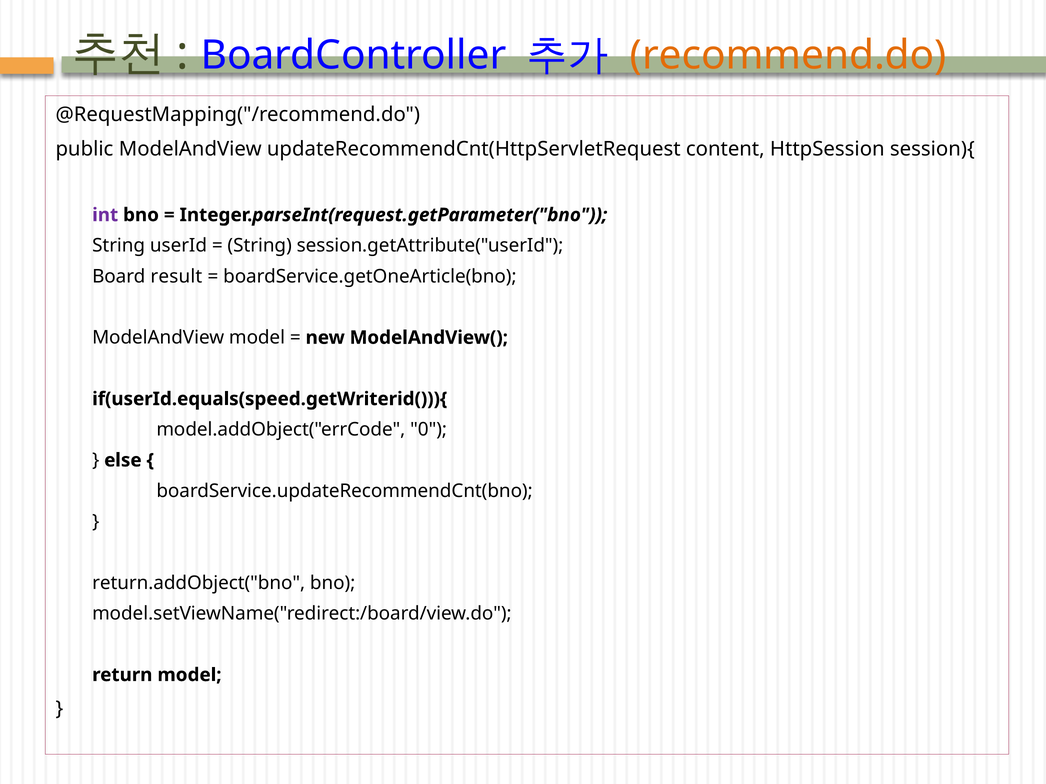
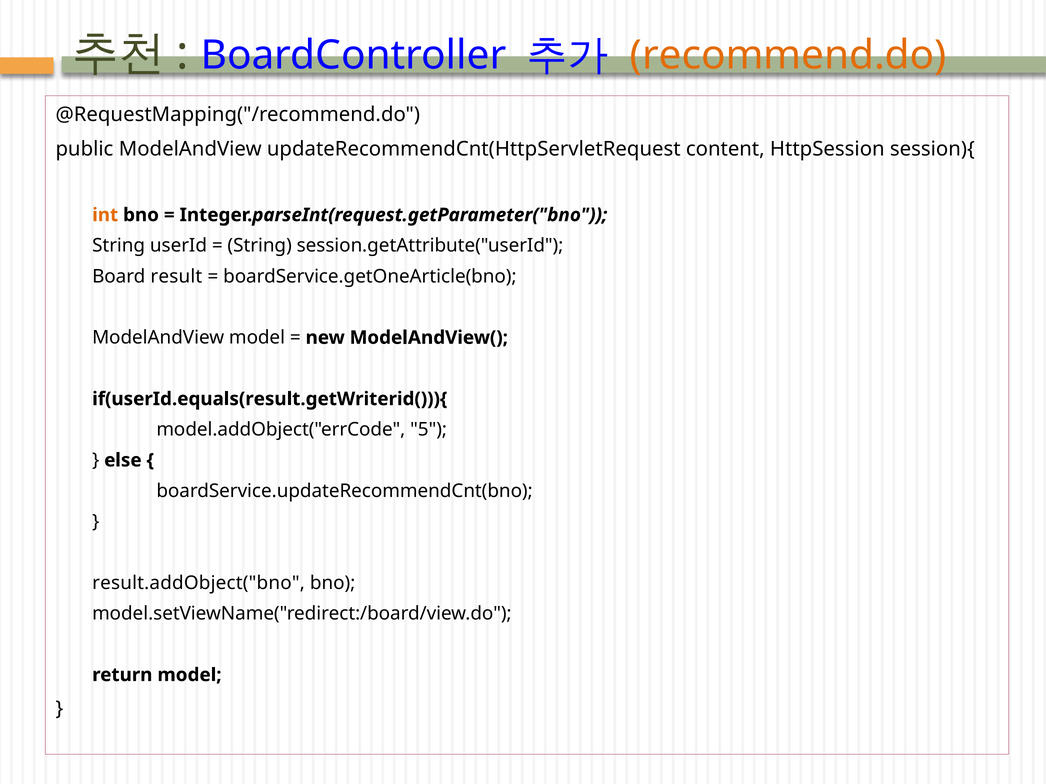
int colour: purple -> orange
if(userId.equals(speed.getWriterid())){: if(userId.equals(speed.getWriterid())){ -> if(userId.equals(result.getWriterid())){
0: 0 -> 5
return.addObject("bno: return.addObject("bno -> result.addObject("bno
